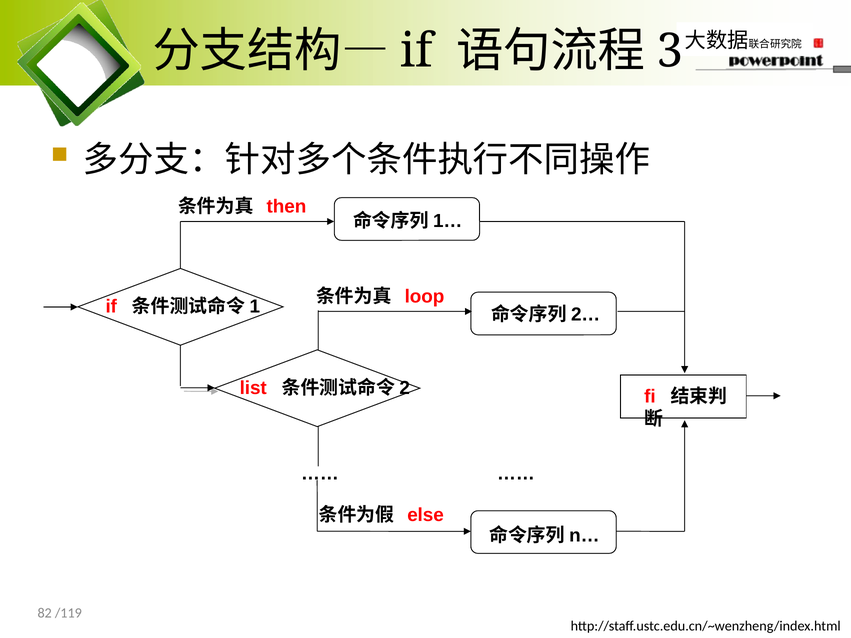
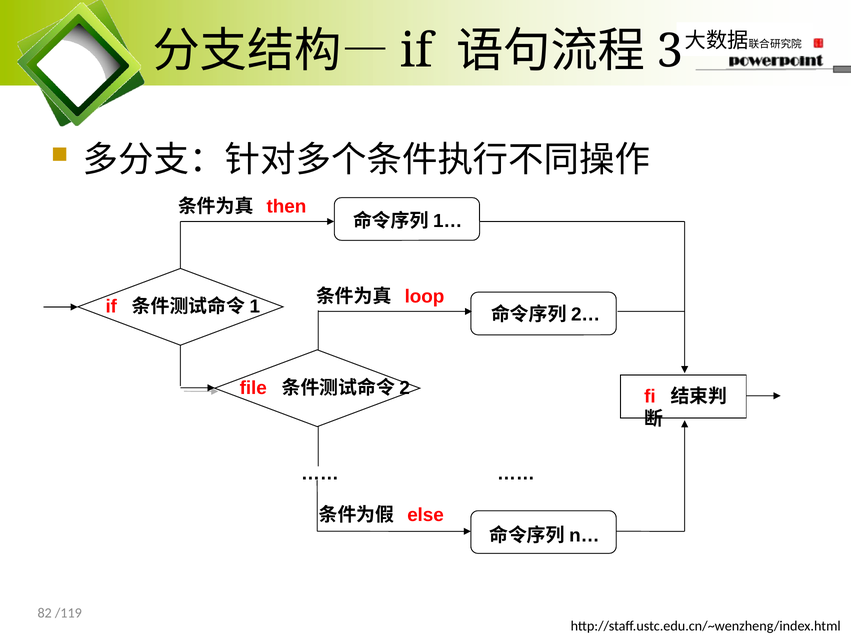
list: list -> file
